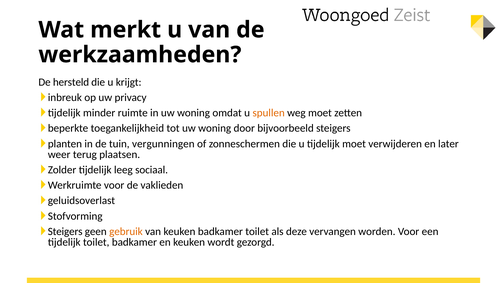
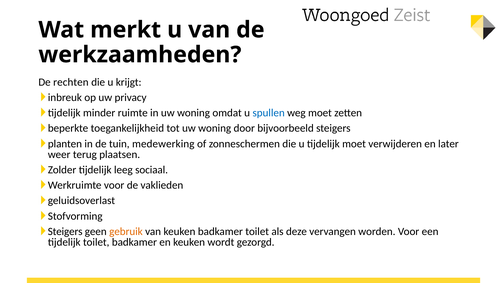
hersteld: hersteld -> rechten
spullen colour: orange -> blue
vergunningen: vergunningen -> medewerking
